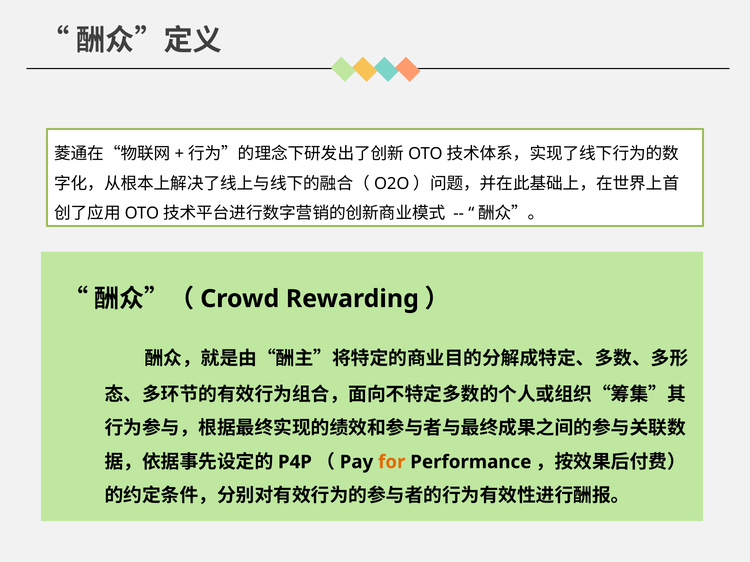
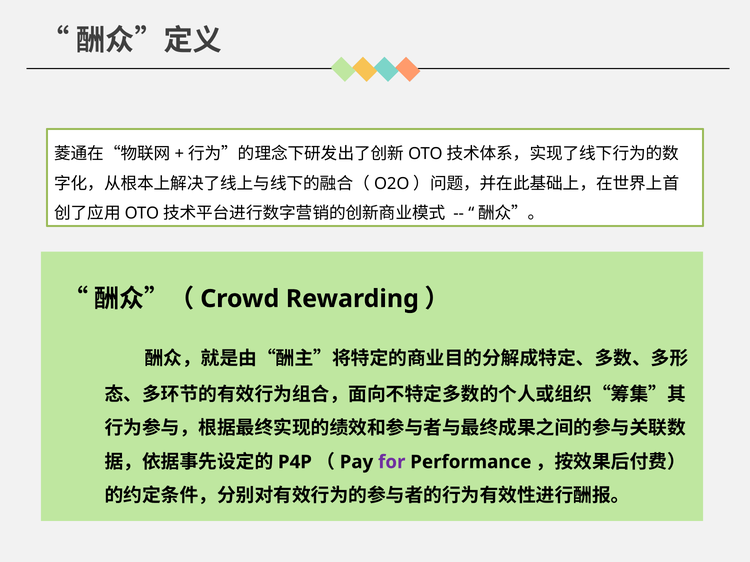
for colour: orange -> purple
